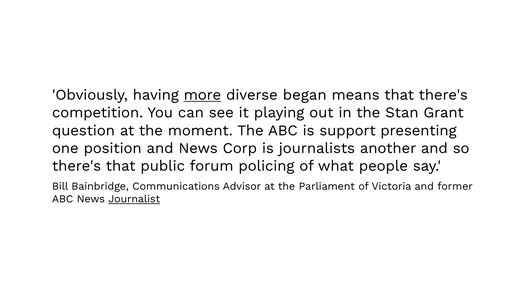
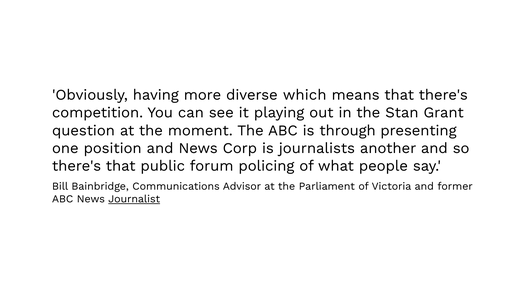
more underline: present -> none
began: began -> which
support: support -> through
